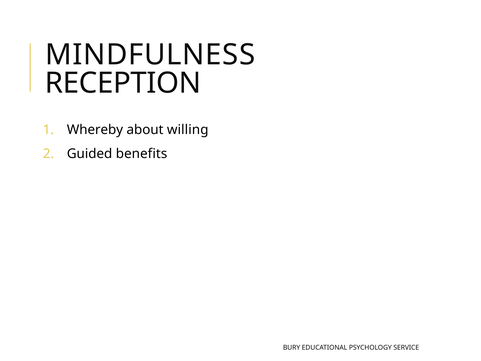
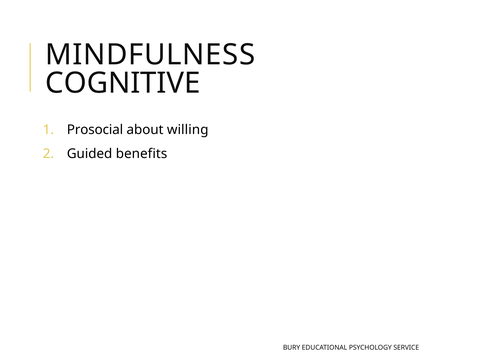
RECEPTION: RECEPTION -> COGNITIVE
Whereby: Whereby -> Prosocial
